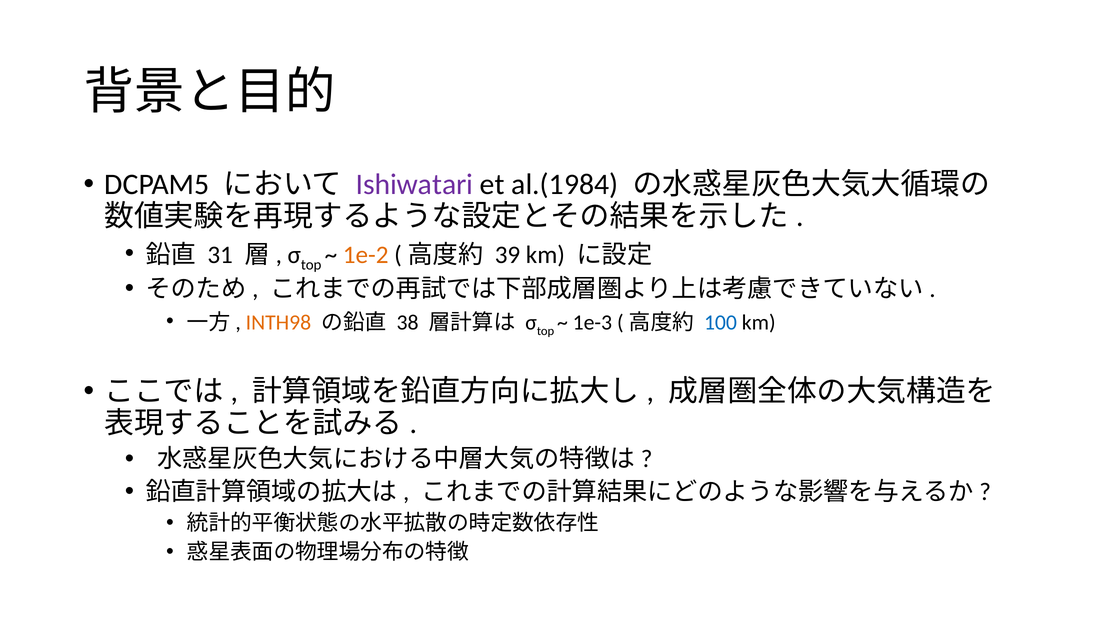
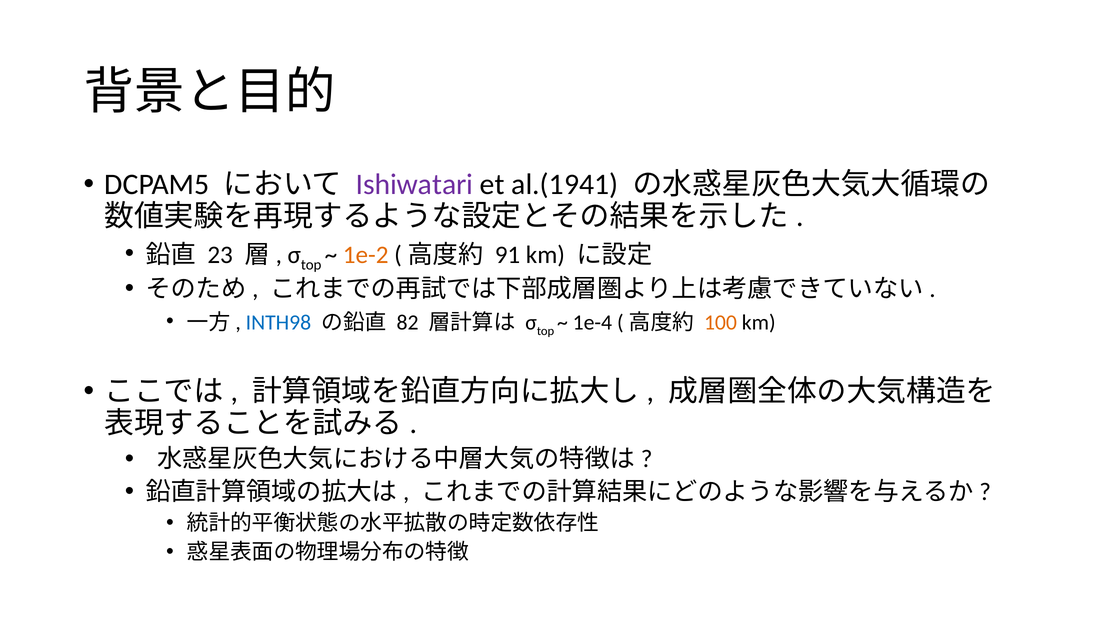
al.(1984: al.(1984 -> al.(1941
31: 31 -> 23
39: 39 -> 91
INTH98 colour: orange -> blue
38: 38 -> 82
1e-3: 1e-3 -> 1e-4
100 colour: blue -> orange
